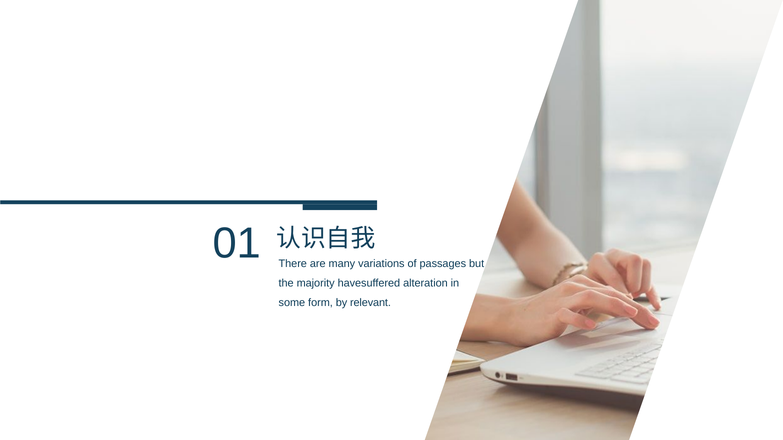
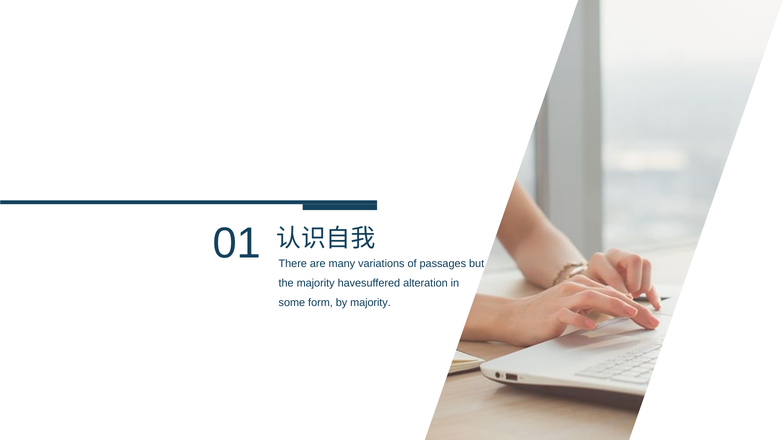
by relevant: relevant -> majority
